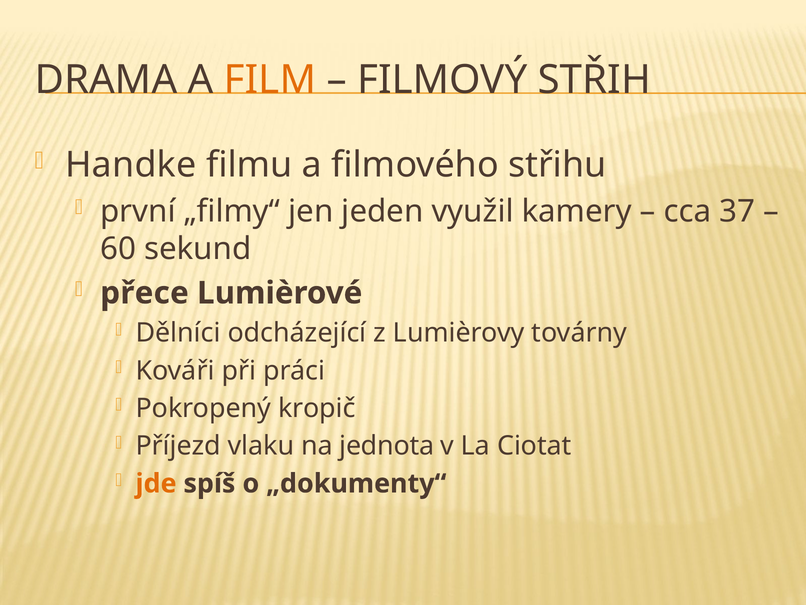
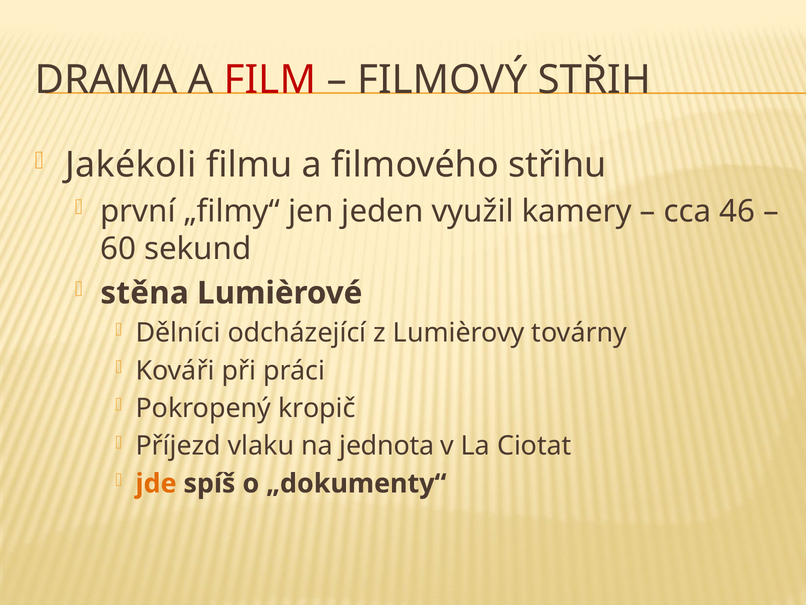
FILM colour: orange -> red
Handke: Handke -> Jakékoli
37: 37 -> 46
přece: přece -> stěna
